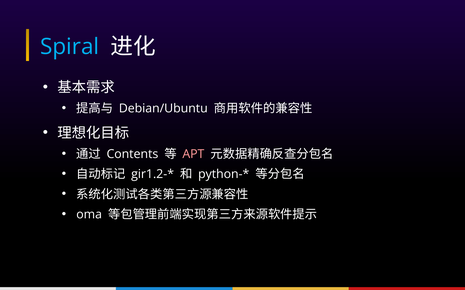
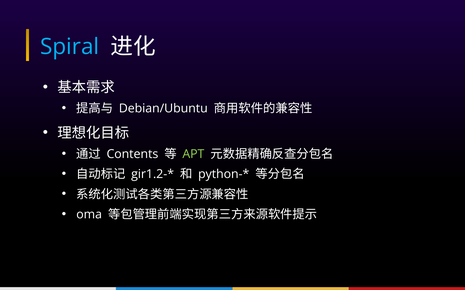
APT colour: pink -> light green
